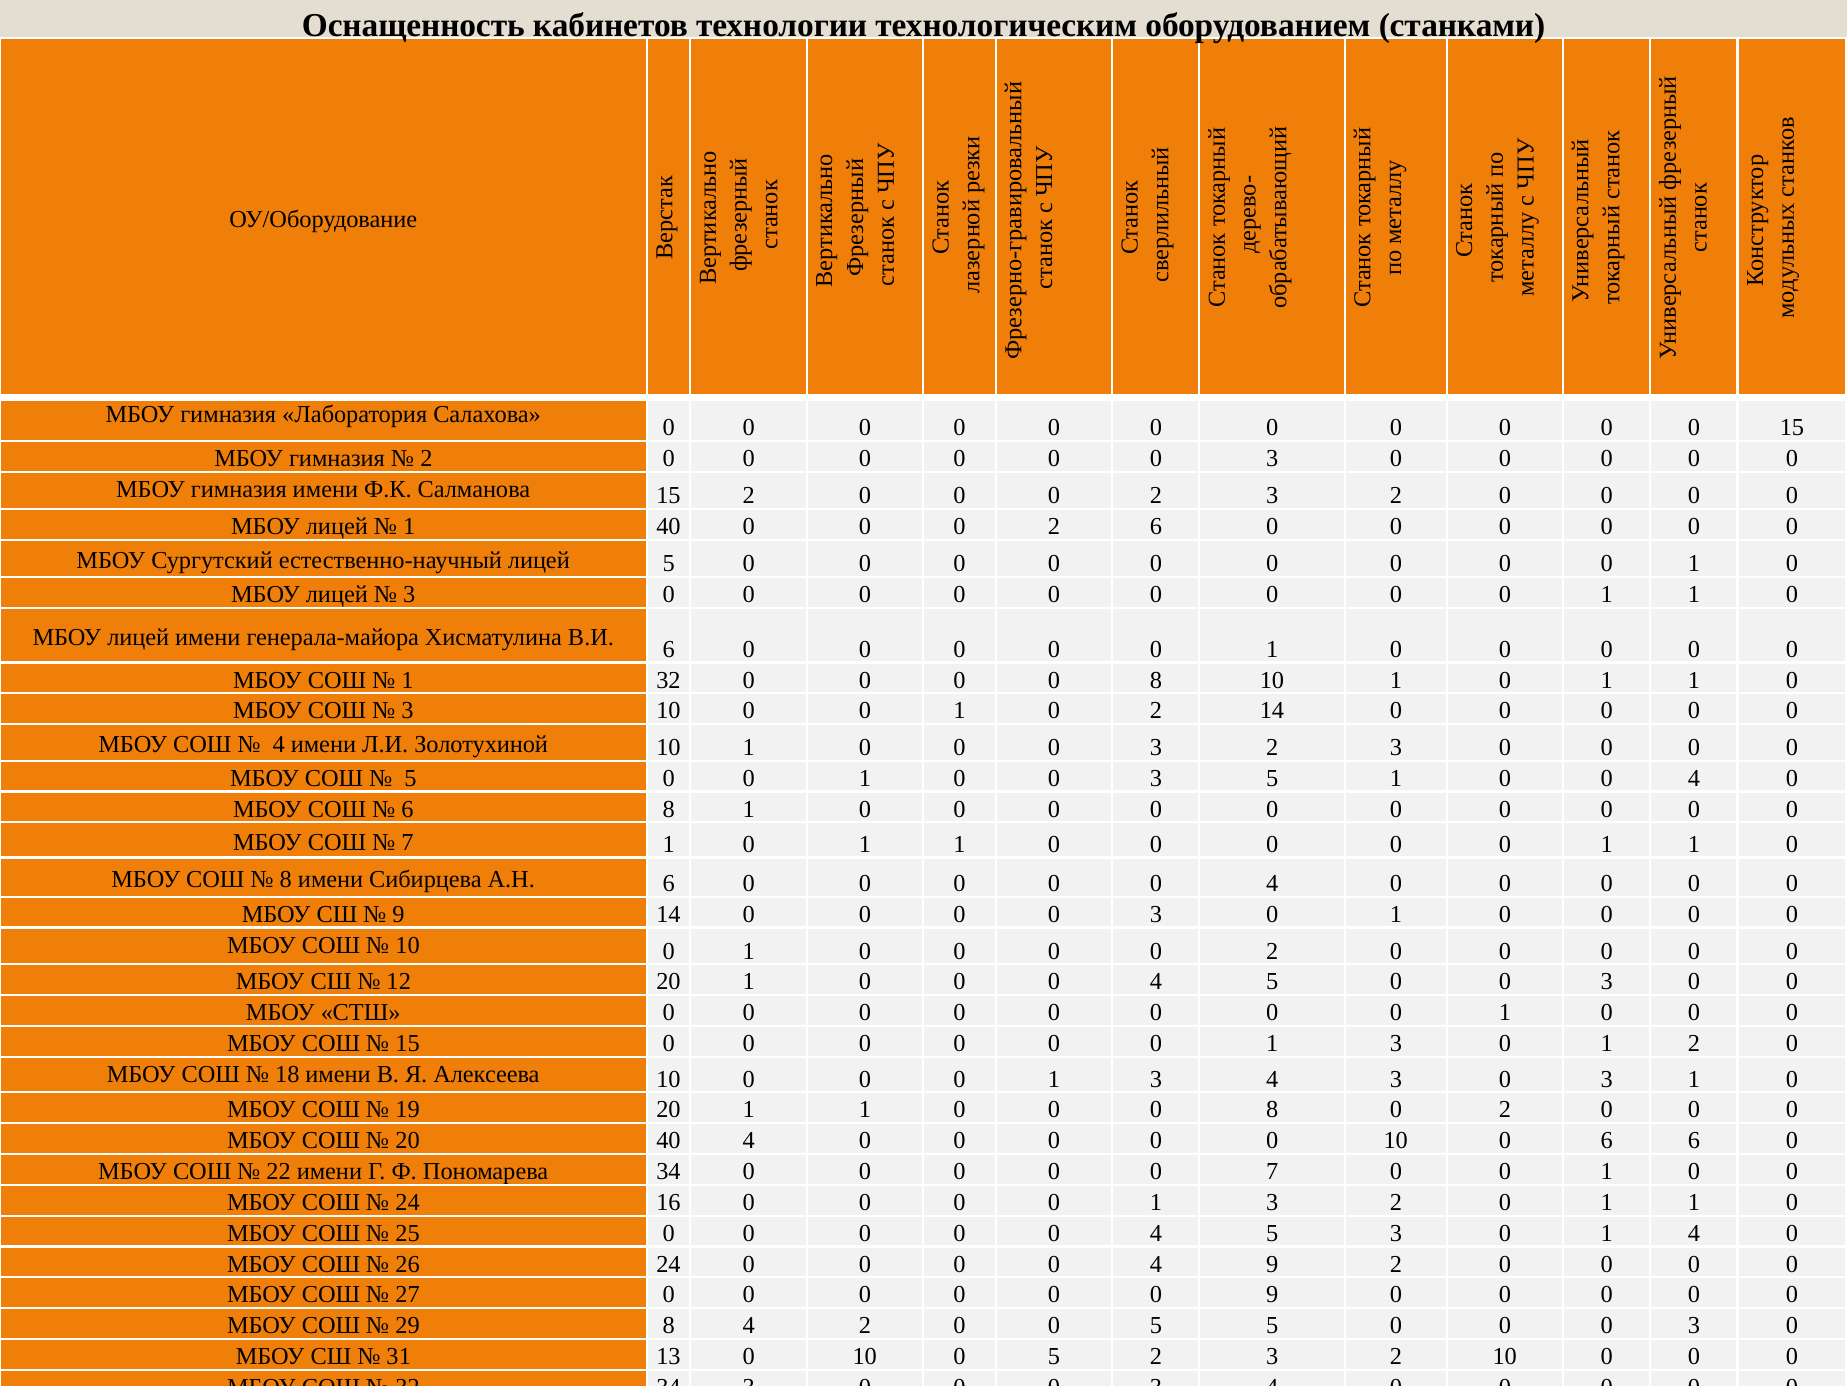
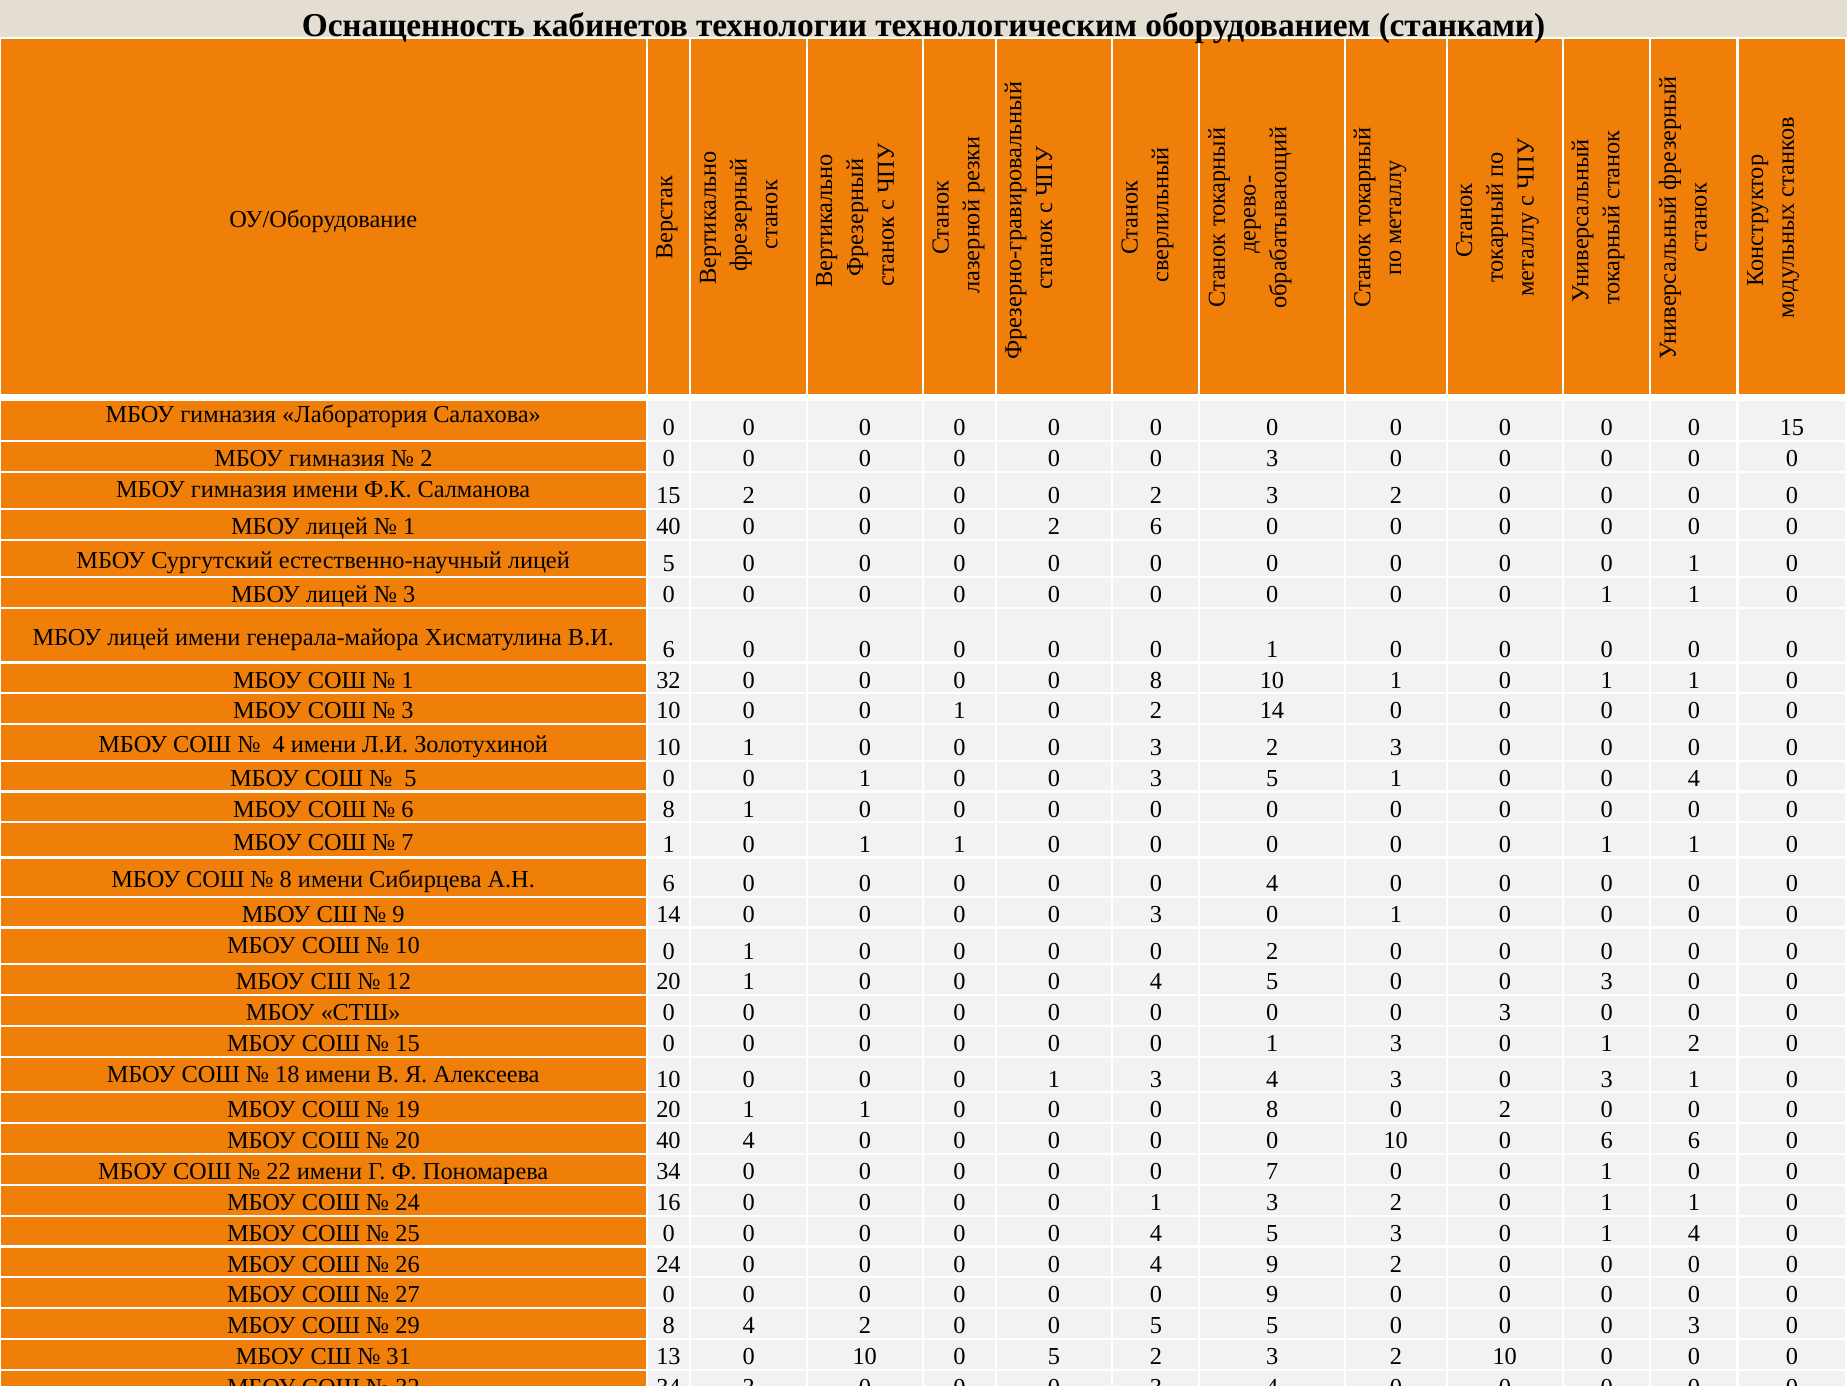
1 at (1505, 1012): 1 -> 3
